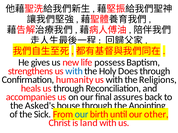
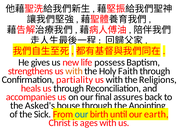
with at (74, 71) colour: blue -> orange
Does: Does -> Faith
humanity: humanity -> partiality
other: other -> earth
land: land -> ages
